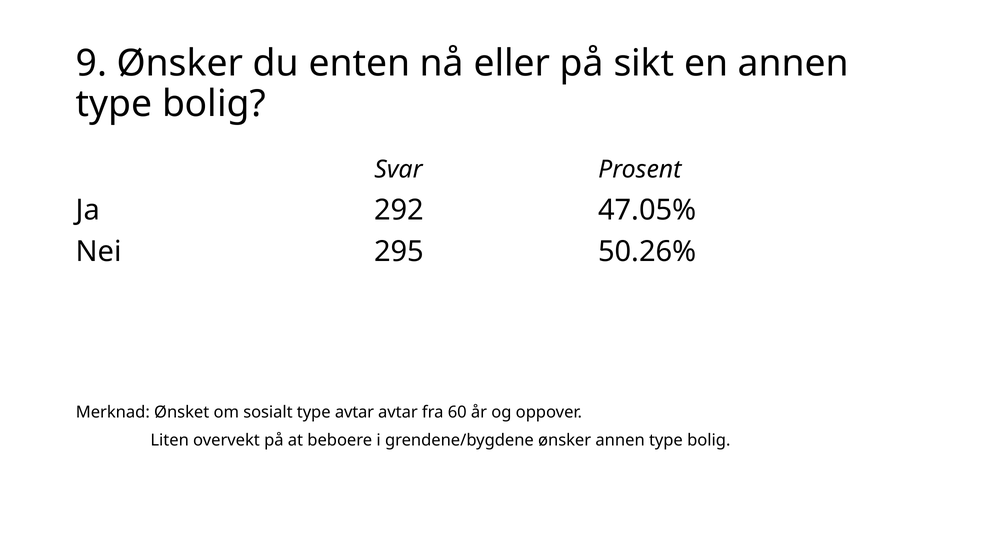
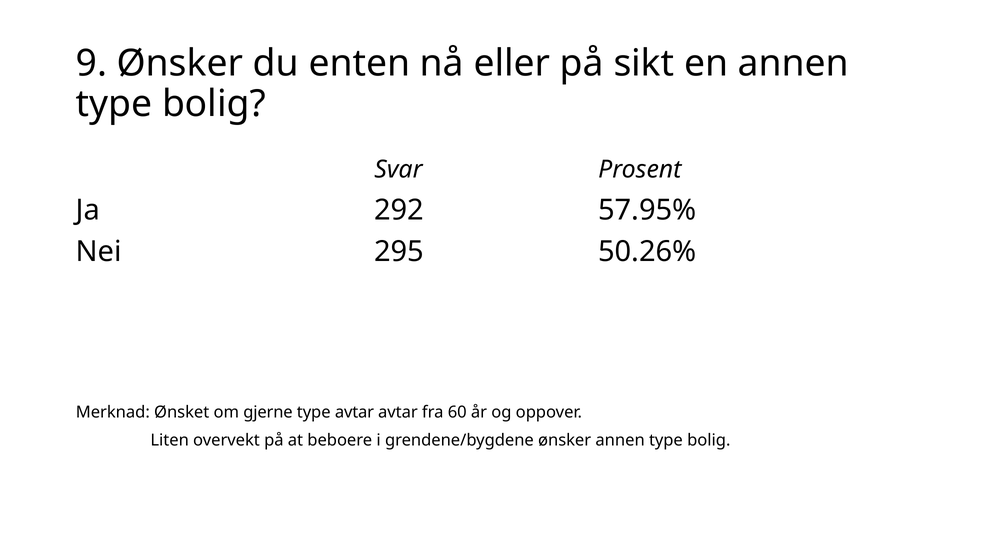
47.05%: 47.05% -> 57.95%
sosialt: sosialt -> gjerne
